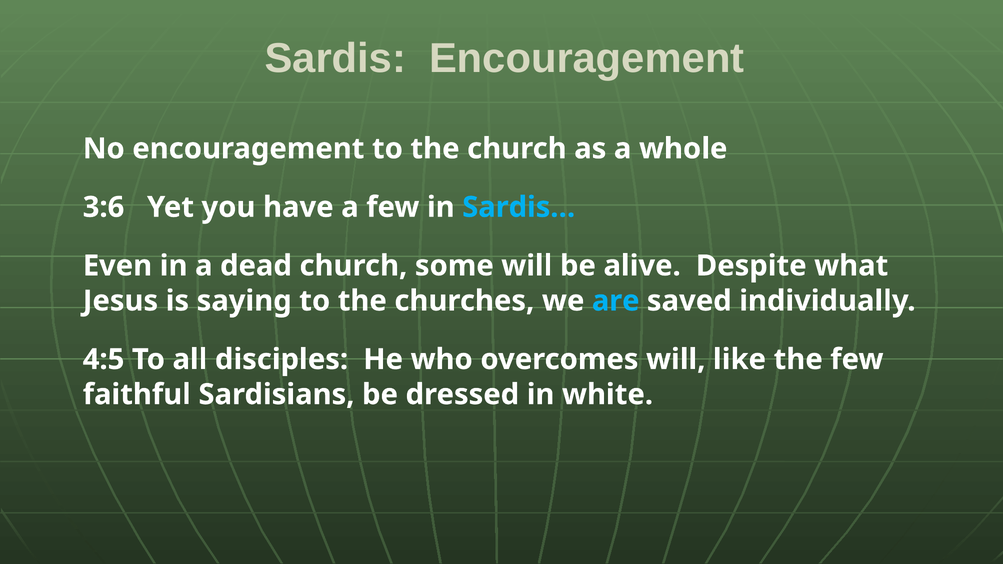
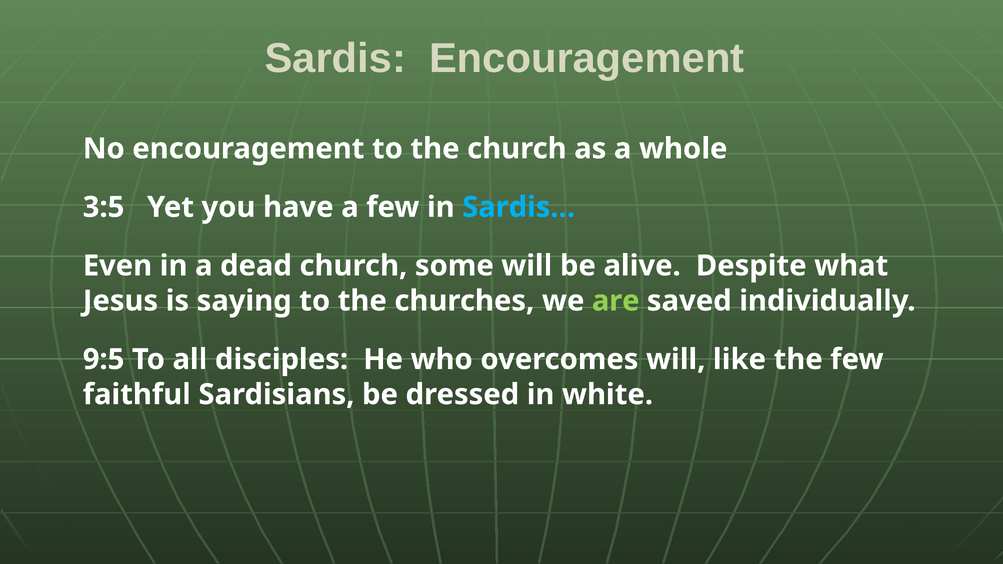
3:6: 3:6 -> 3:5
are colour: light blue -> light green
4:5: 4:5 -> 9:5
